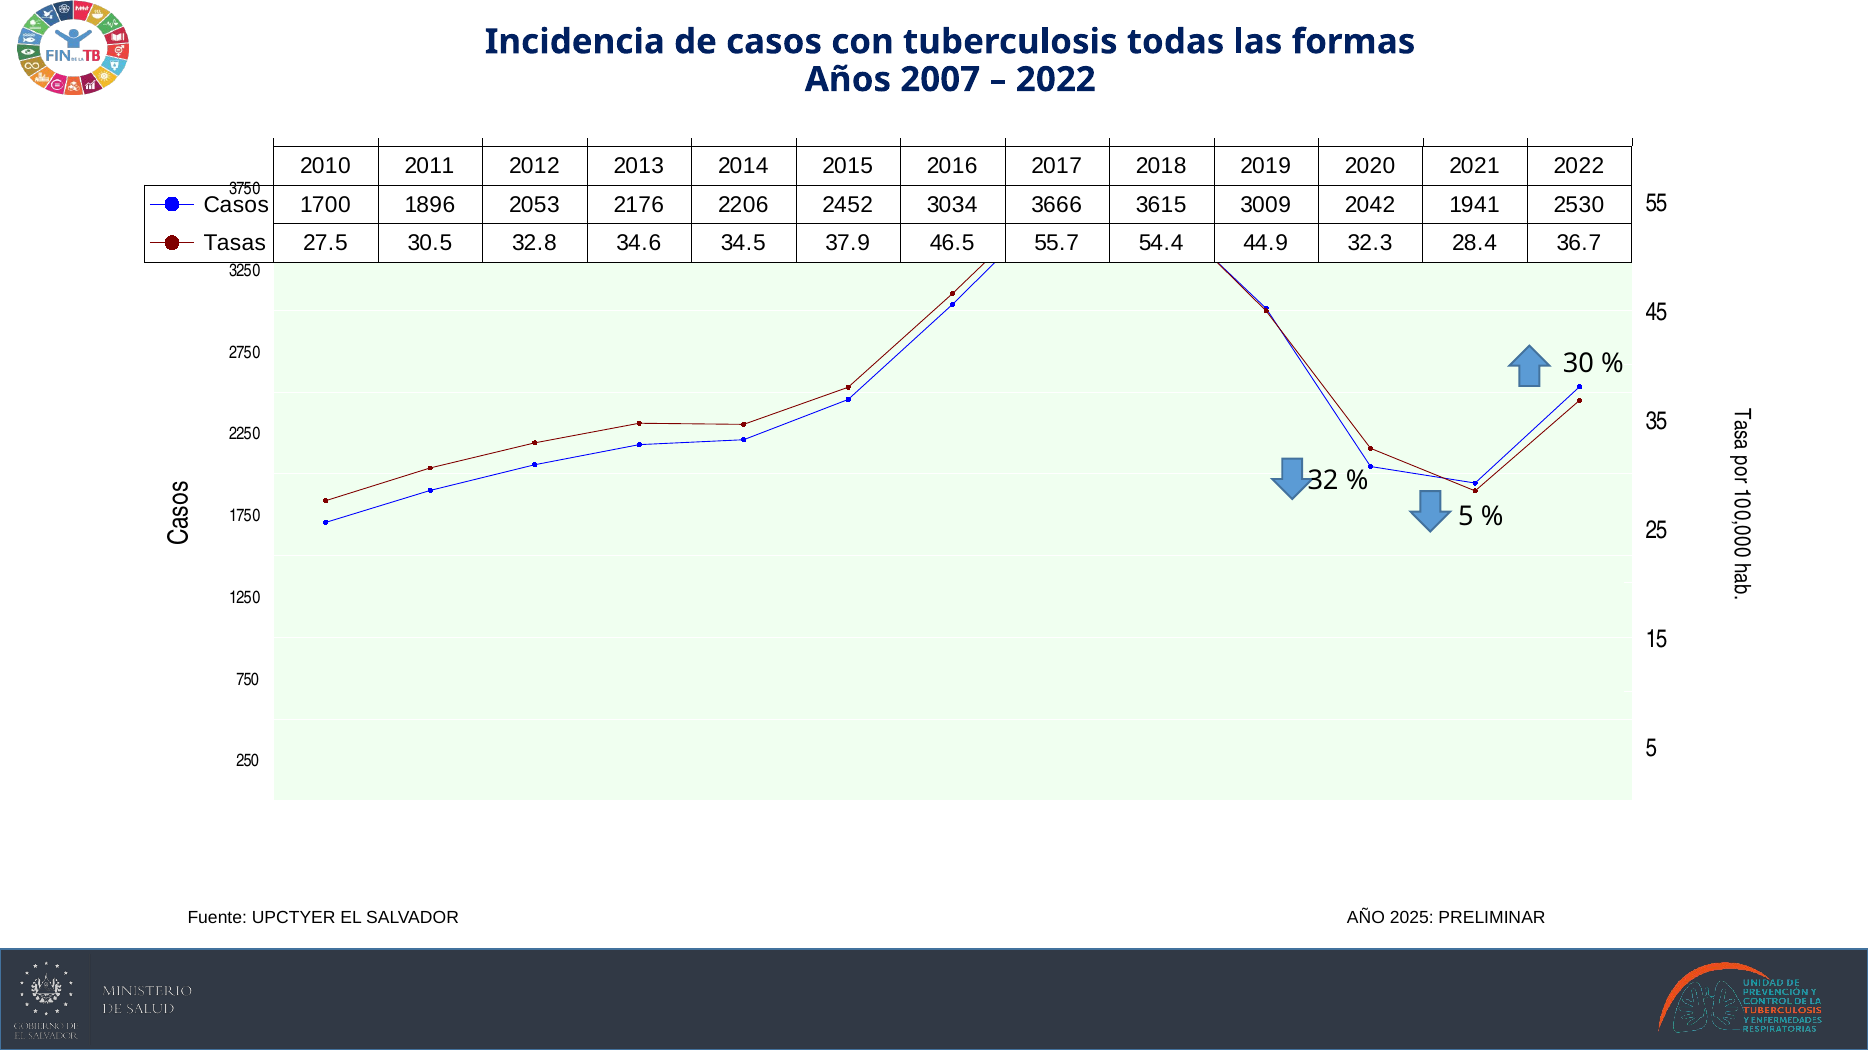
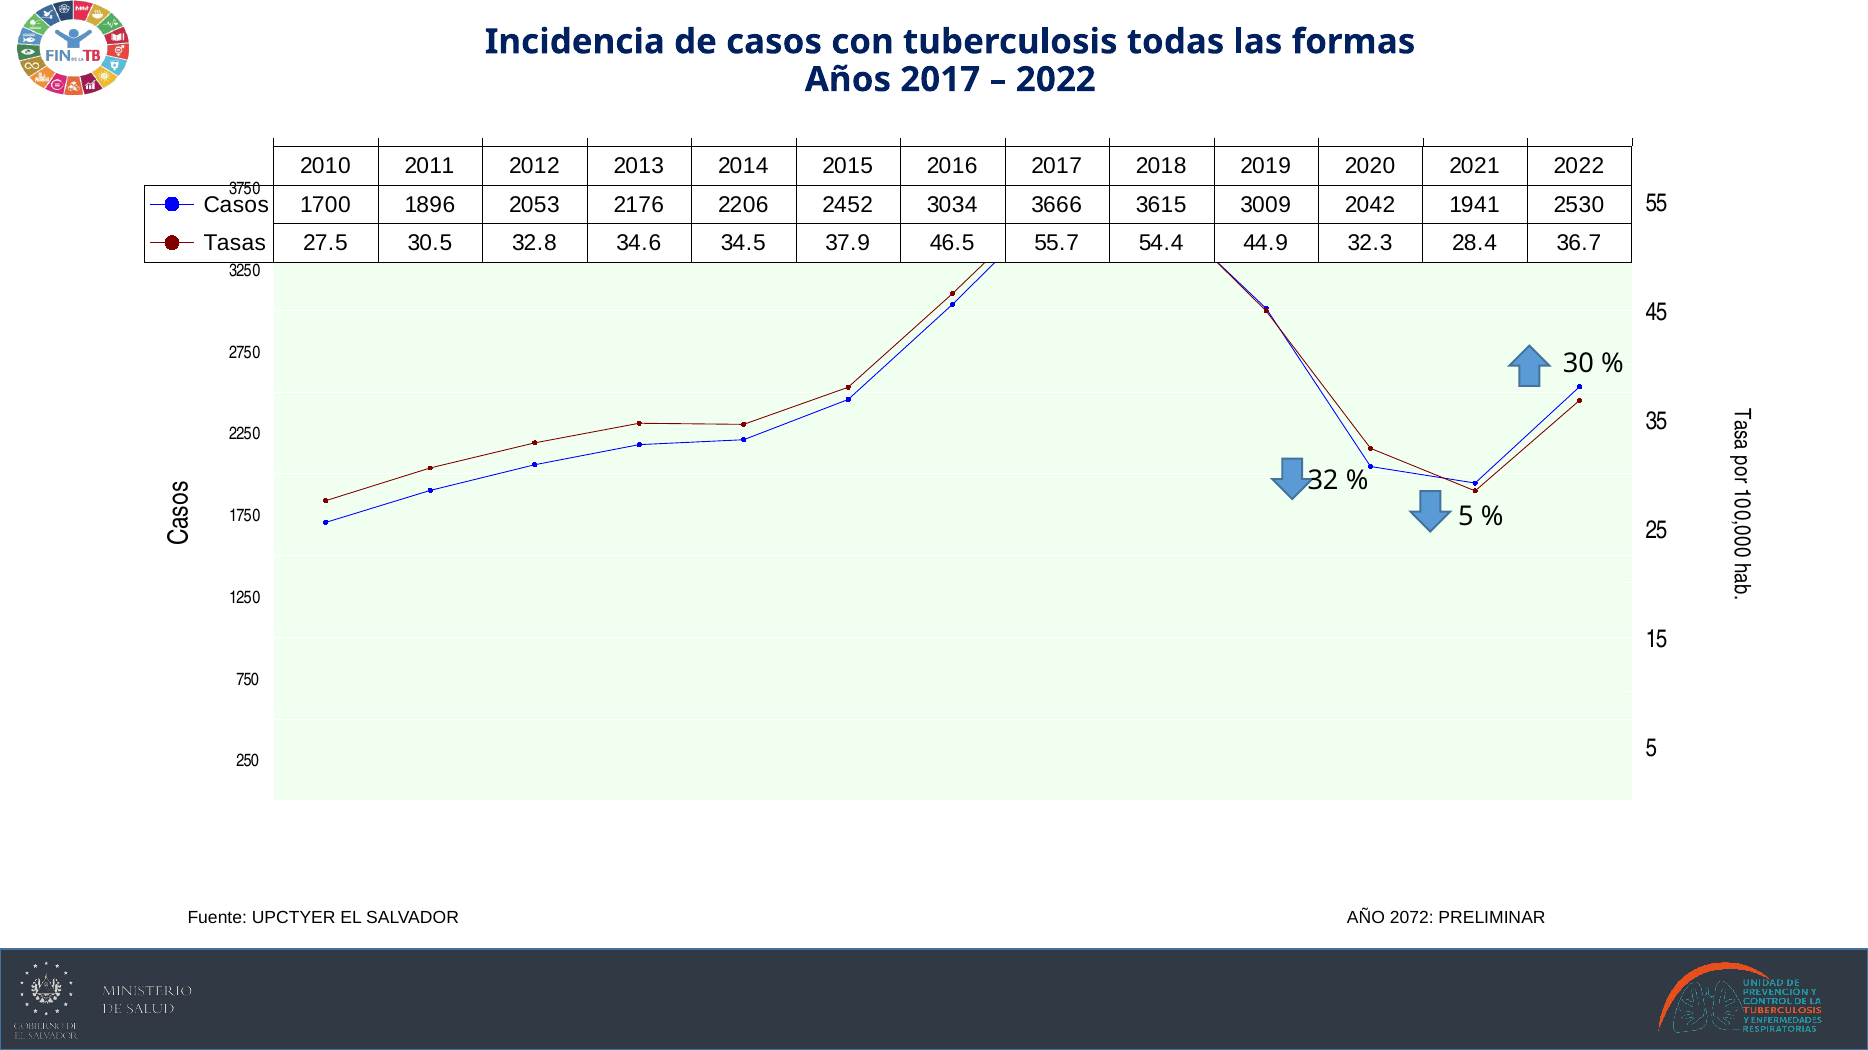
Años 2007: 2007 -> 2017
2025: 2025 -> 2072
